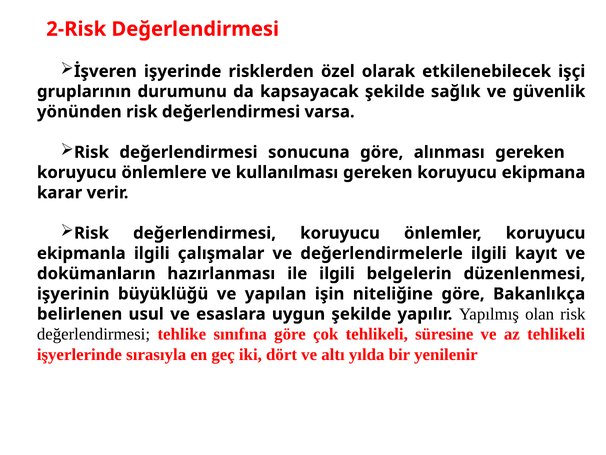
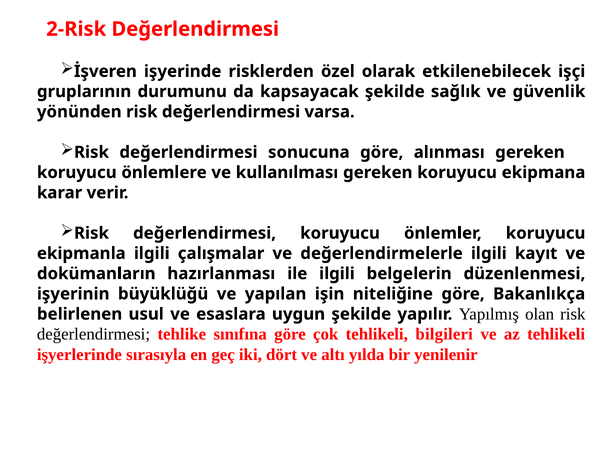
süresine: süresine -> bilgileri
